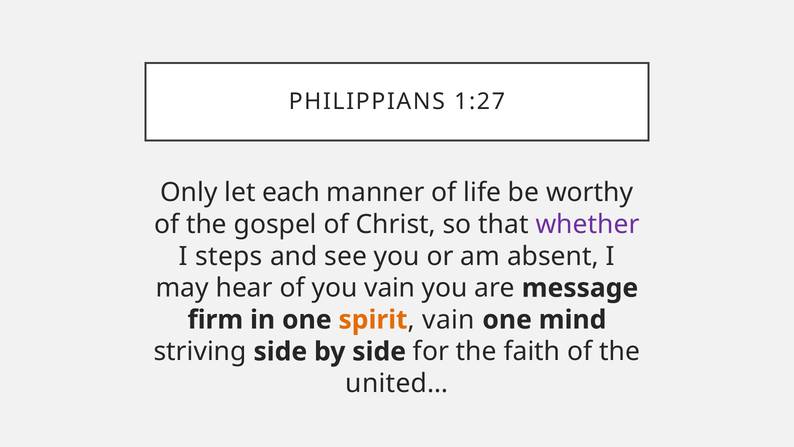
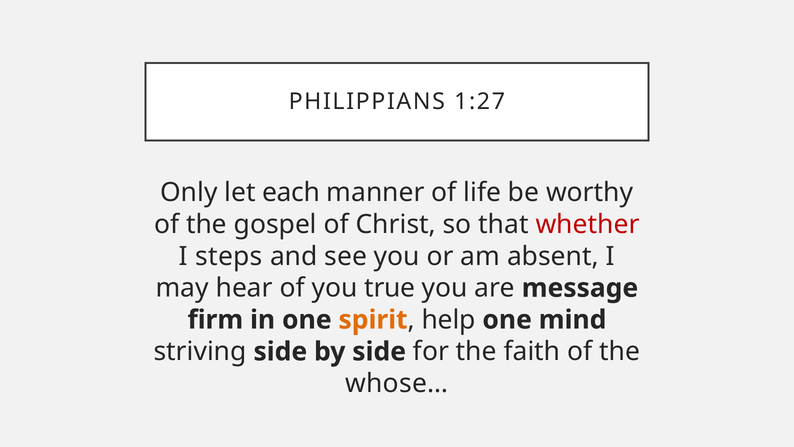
whether colour: purple -> red
you vain: vain -> true
vain at (449, 320): vain -> help
united…: united… -> whose…
